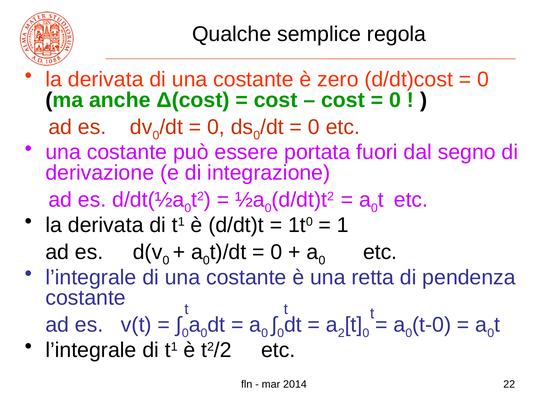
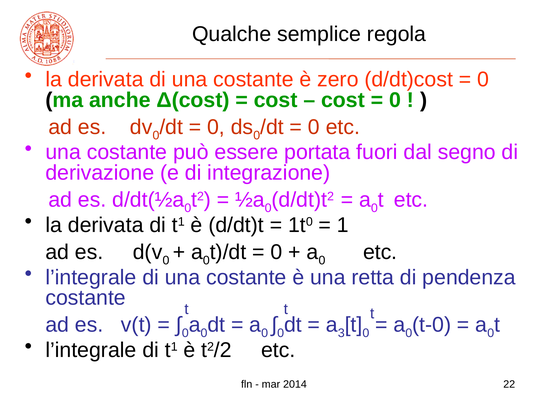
2: 2 -> 3
